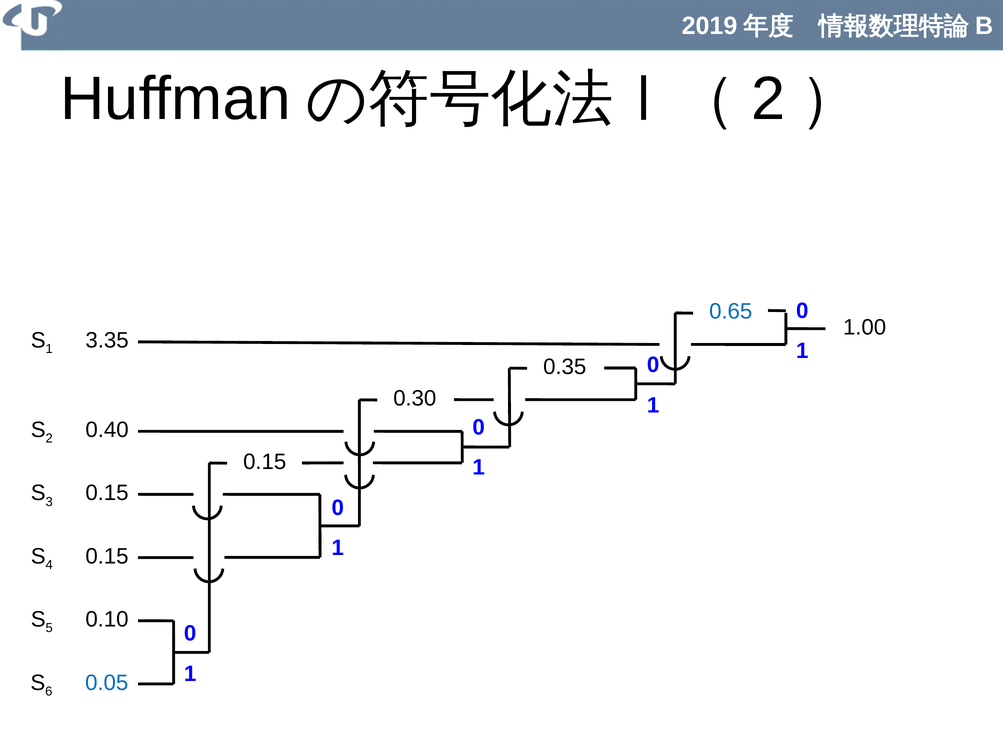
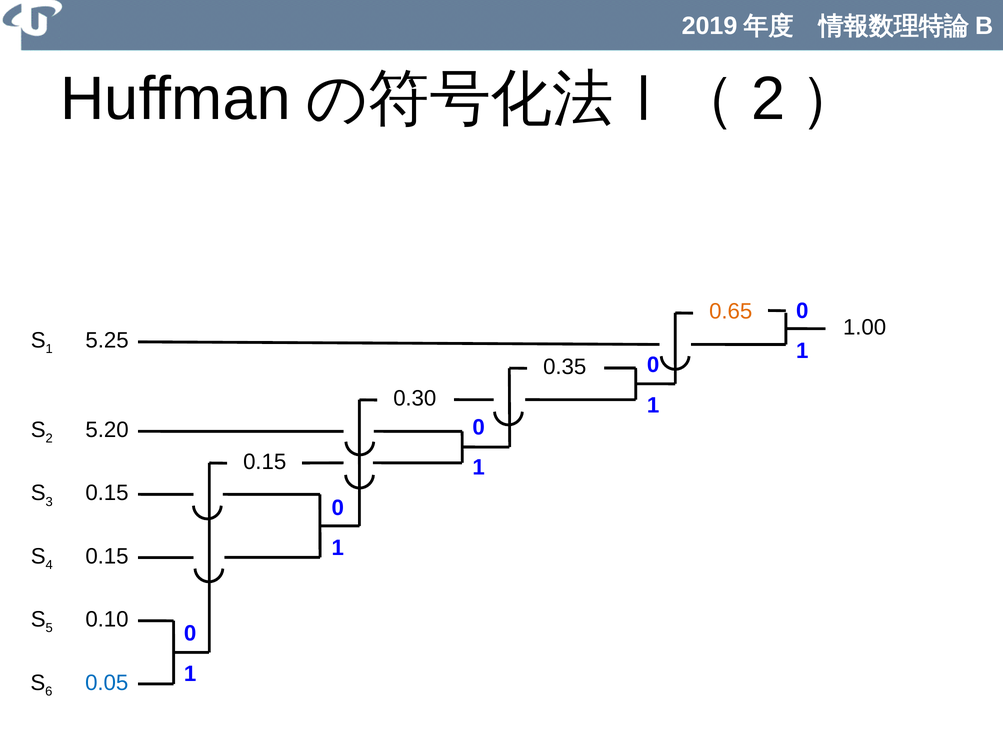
0.65 colour: blue -> orange
3.35: 3.35 -> 5.25
0.40: 0.40 -> 5.20
